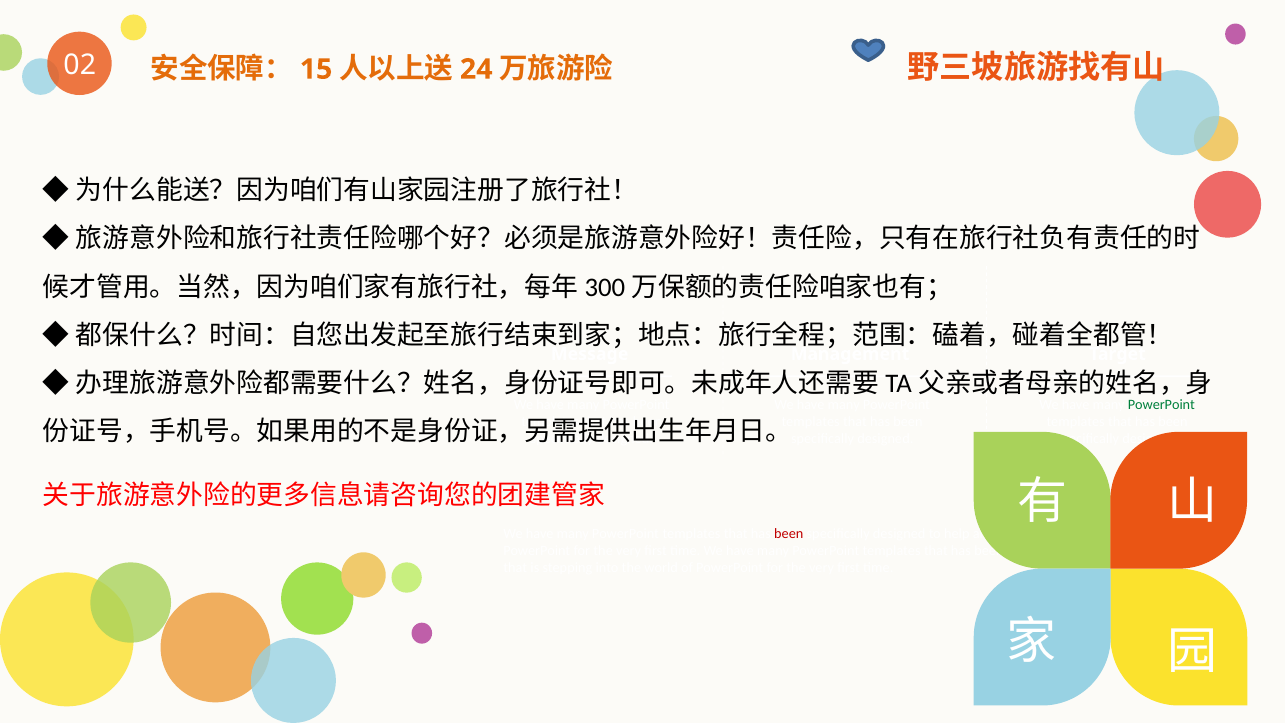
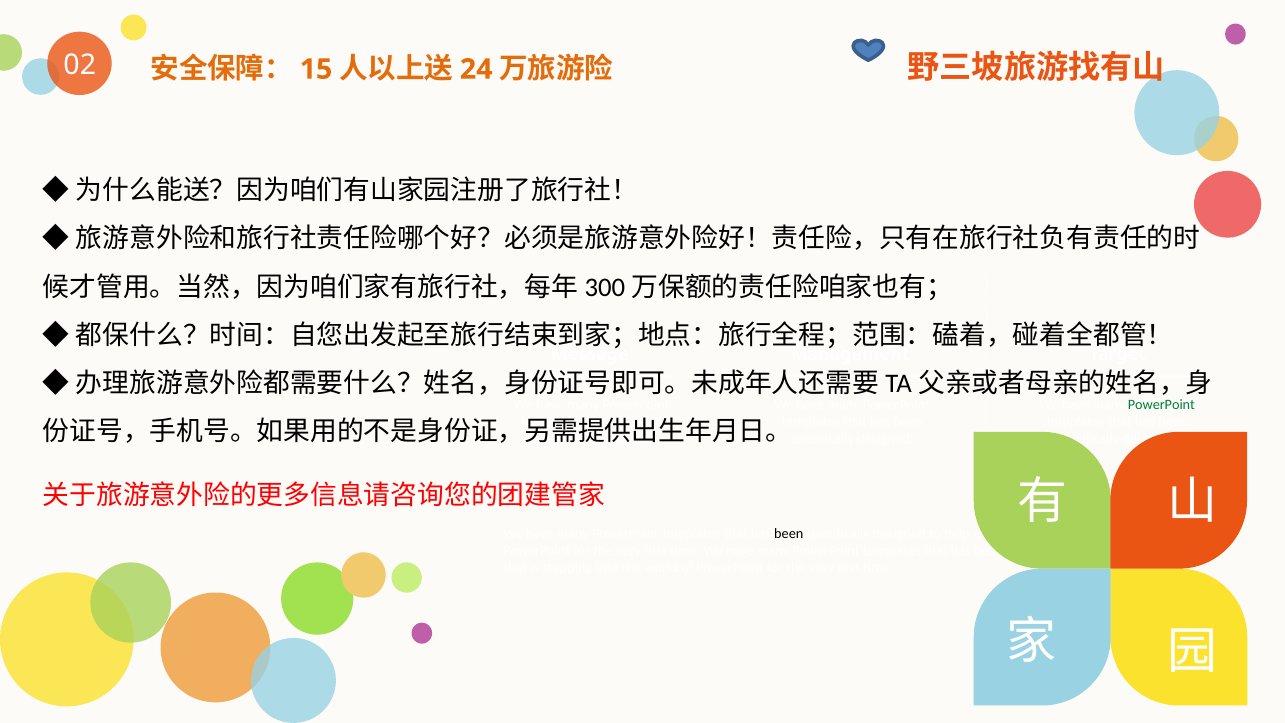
been at (789, 534) colour: red -> black
